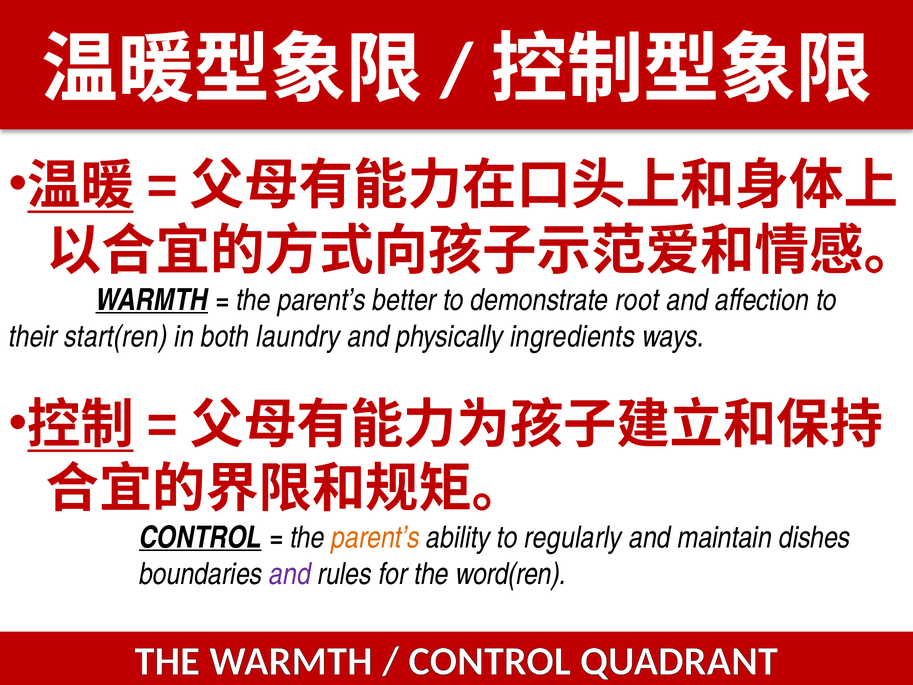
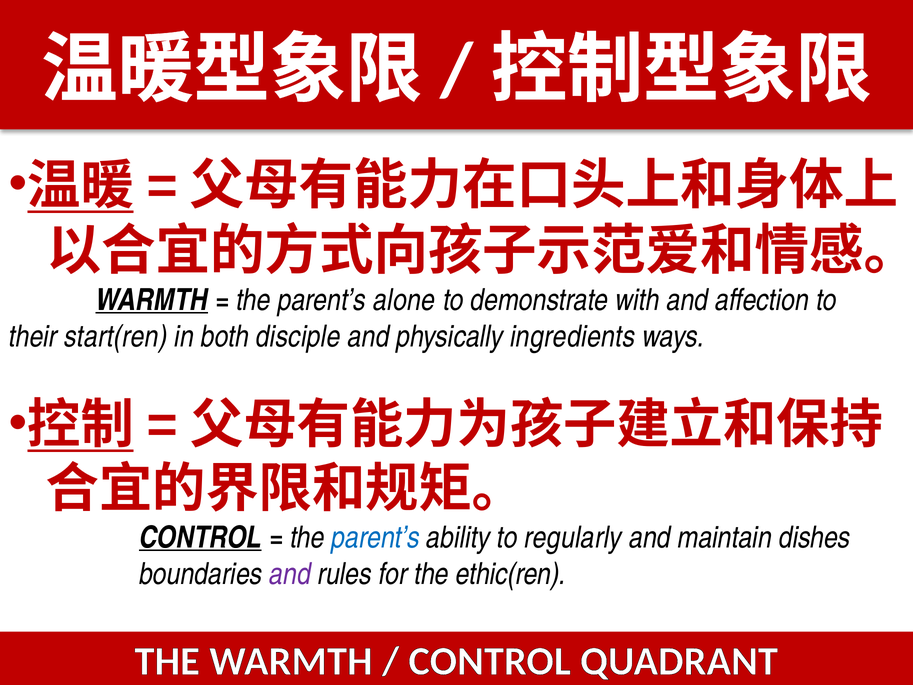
better: better -> alone
root: root -> with
laundry: laundry -> disciple
parent’s at (376, 538) colour: orange -> blue
word(ren: word(ren -> ethic(ren
